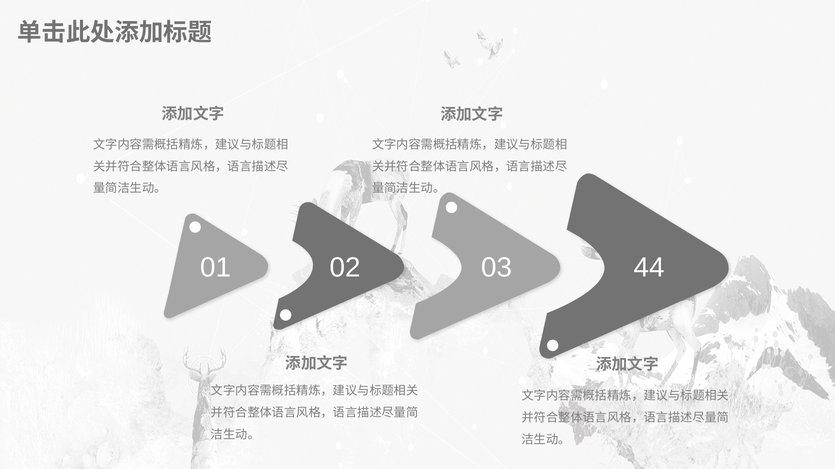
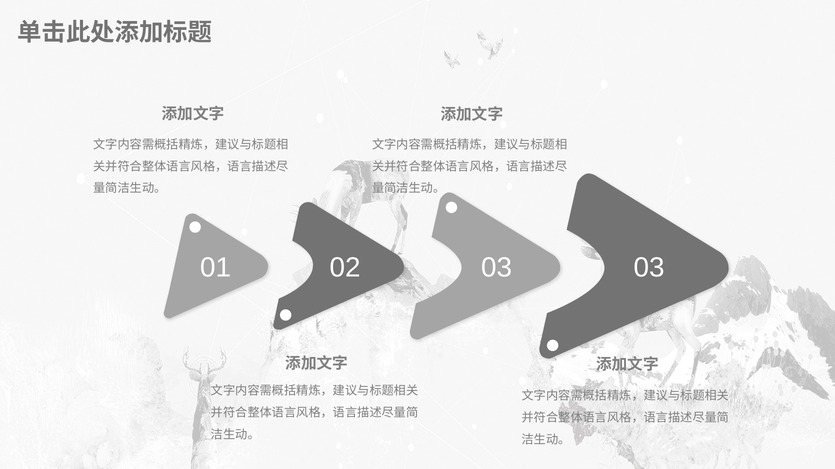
01 44: 44 -> 03
